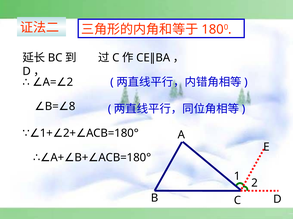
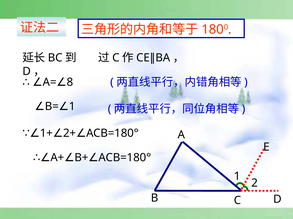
2 at (70, 82): 2 -> 8
8 at (72, 107): 8 -> 1
